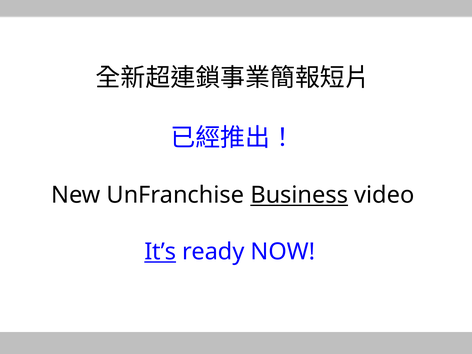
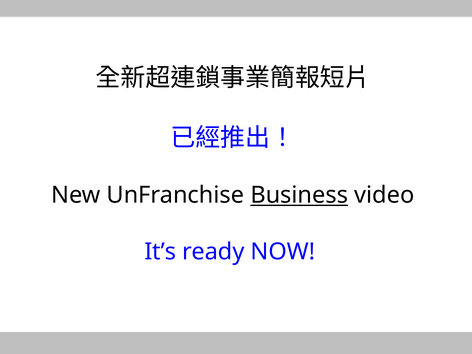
It’s underline: present -> none
